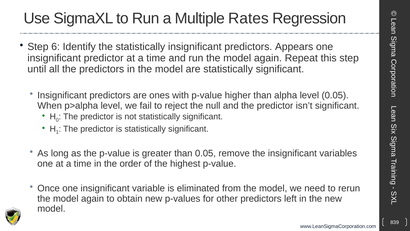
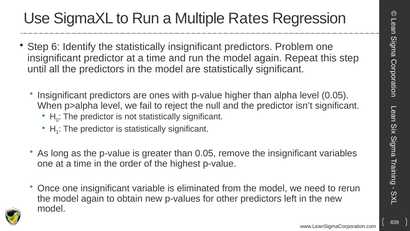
Appears: Appears -> Problem
